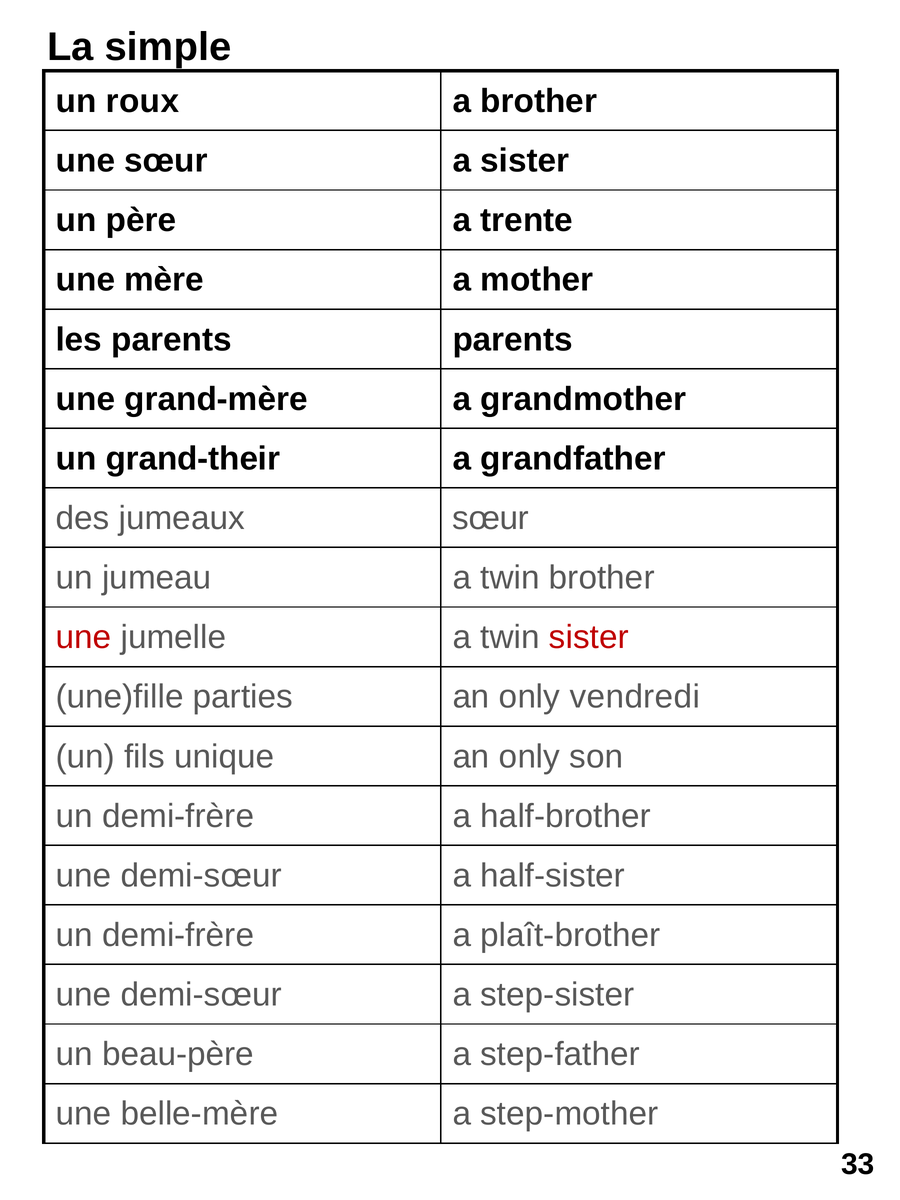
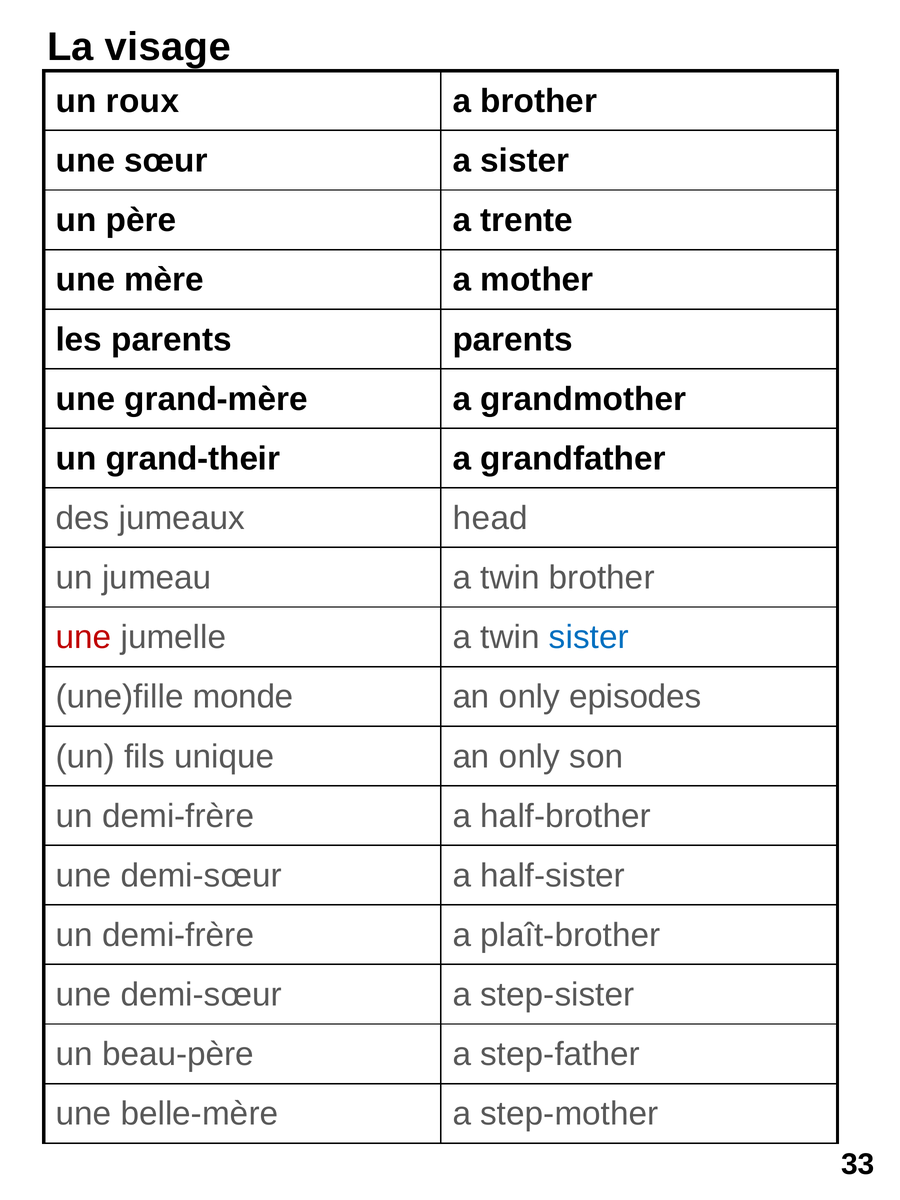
simple: simple -> visage
jumeaux sœur: sœur -> head
sister at (589, 637) colour: red -> blue
parties: parties -> monde
vendredi: vendredi -> episodes
